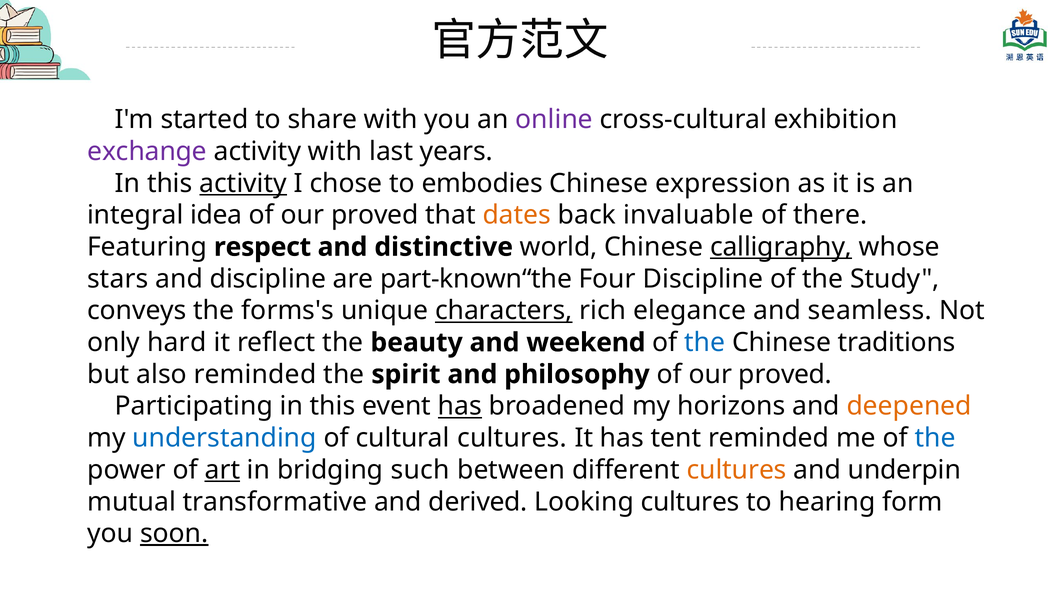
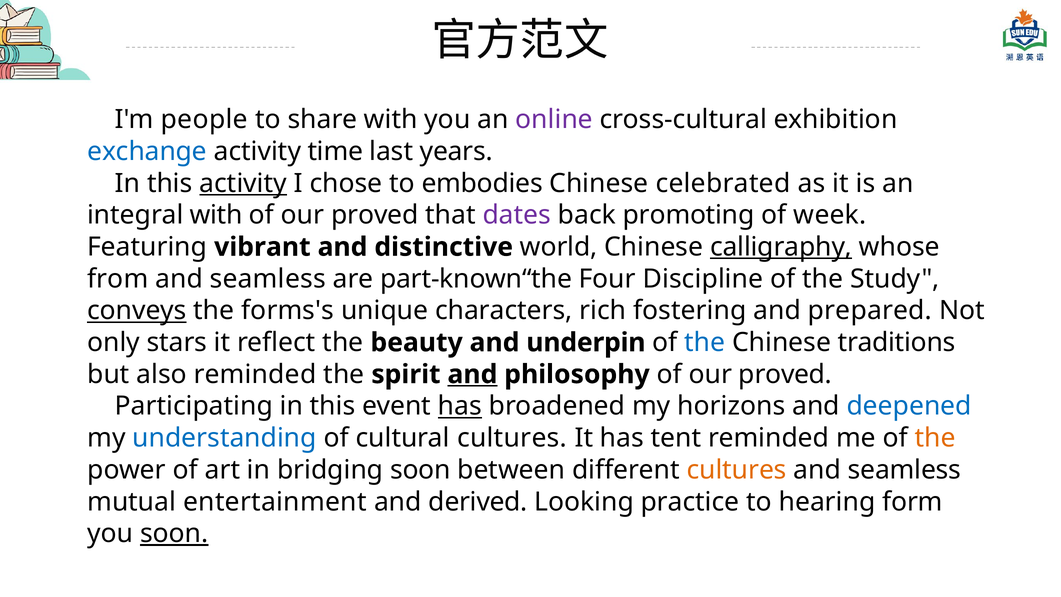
started: started -> people
exchange colour: purple -> blue
activity with: with -> time
expression: expression -> celebrated
integral idea: idea -> with
dates colour: orange -> purple
invaluable: invaluable -> promoting
there: there -> week
respect: respect -> vibrant
stars: stars -> from
discipline at (268, 279): discipline -> seamless
conveys underline: none -> present
characters underline: present -> none
elegance: elegance -> fostering
seamless: seamless -> prepared
hard: hard -> stars
weekend: weekend -> underpin
and at (472, 374) underline: none -> present
deepened colour: orange -> blue
the at (935, 438) colour: blue -> orange
art underline: present -> none
bridging such: such -> soon
underpin at (904, 470): underpin -> seamless
transformative: transformative -> entertainment
Looking cultures: cultures -> practice
